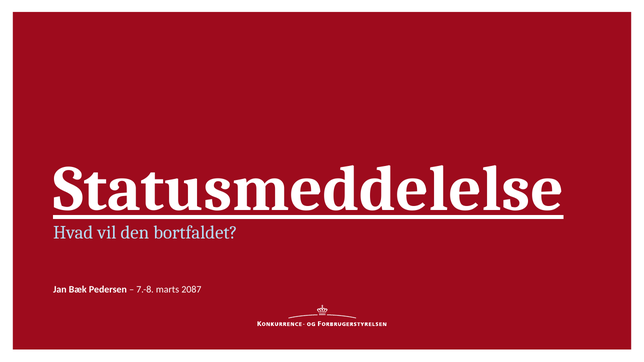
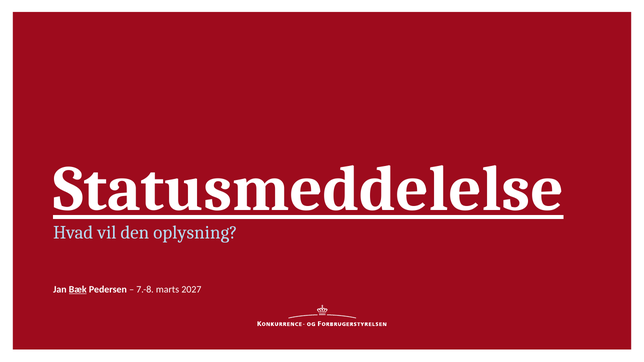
bortfaldet: bortfaldet -> oplysning
Bæk underline: none -> present
2087: 2087 -> 2027
